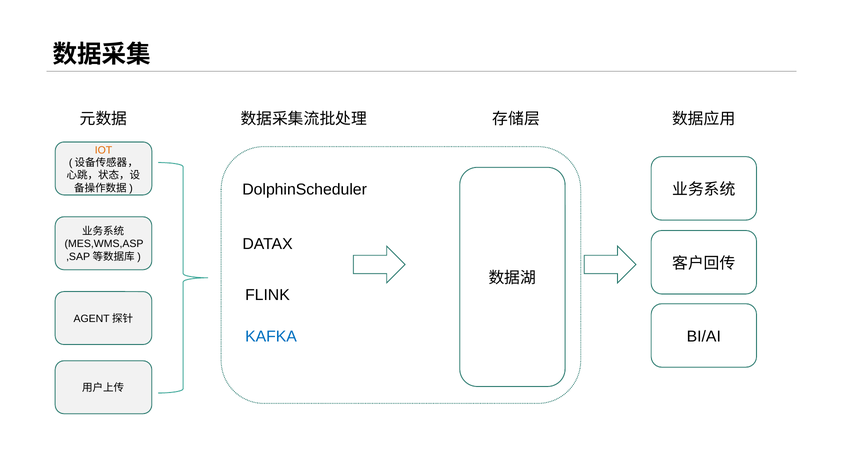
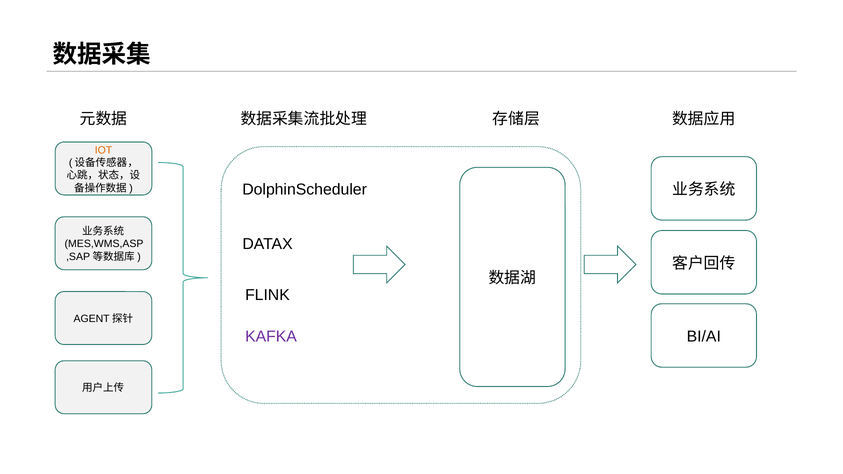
KAFKA colour: blue -> purple
